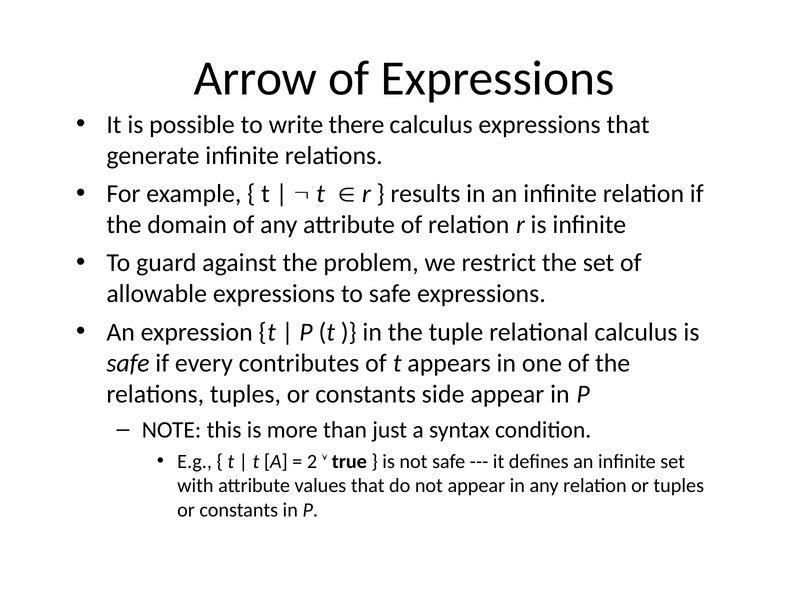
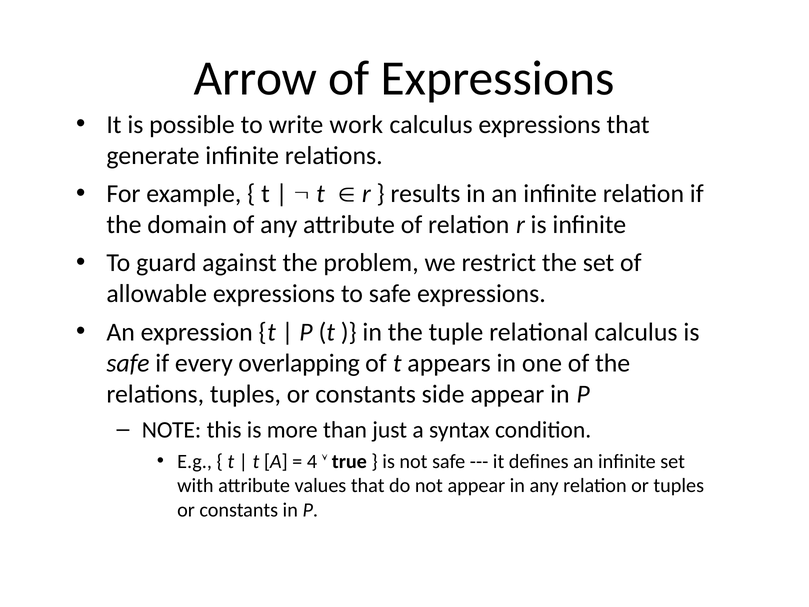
there: there -> work
contributes: contributes -> overlapping
2: 2 -> 4
